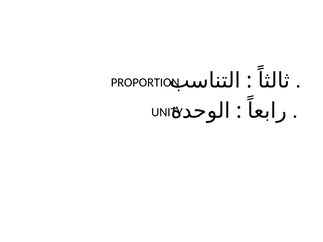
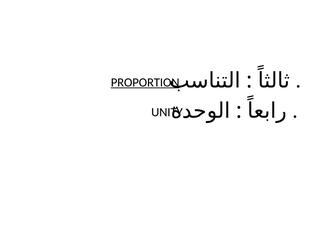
PROPORTION underline: none -> present
